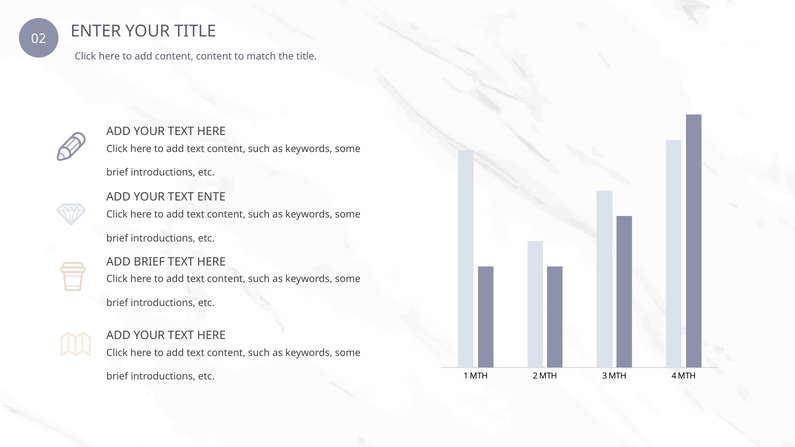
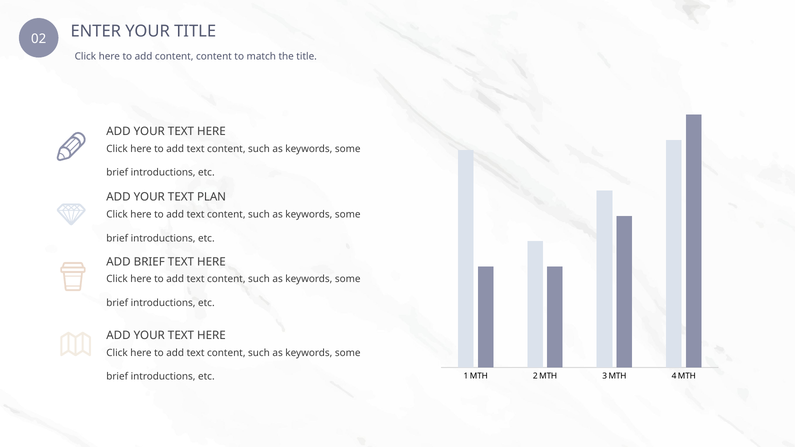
ENTE: ENTE -> PLAN
